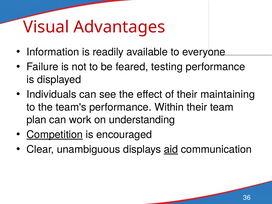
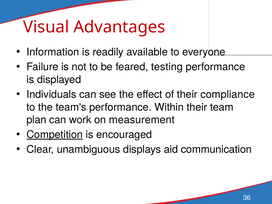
maintaining: maintaining -> compliance
understanding: understanding -> measurement
aid underline: present -> none
